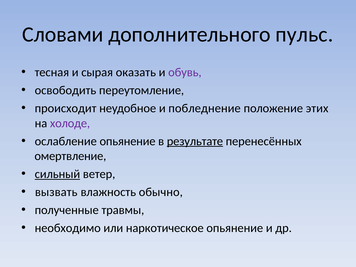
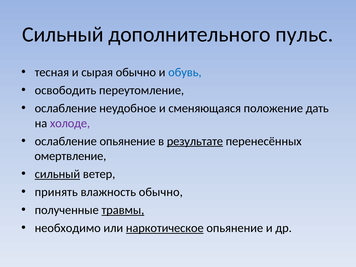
Словами at (63, 34): Словами -> Сильный
сырая оказать: оказать -> обычно
обувь colour: purple -> blue
происходит at (66, 108): происходит -> ослабление
побледнение: побледнение -> сменяющаяся
этих: этих -> дать
вызвать: вызвать -> принять
травмы underline: none -> present
наркотическое underline: none -> present
